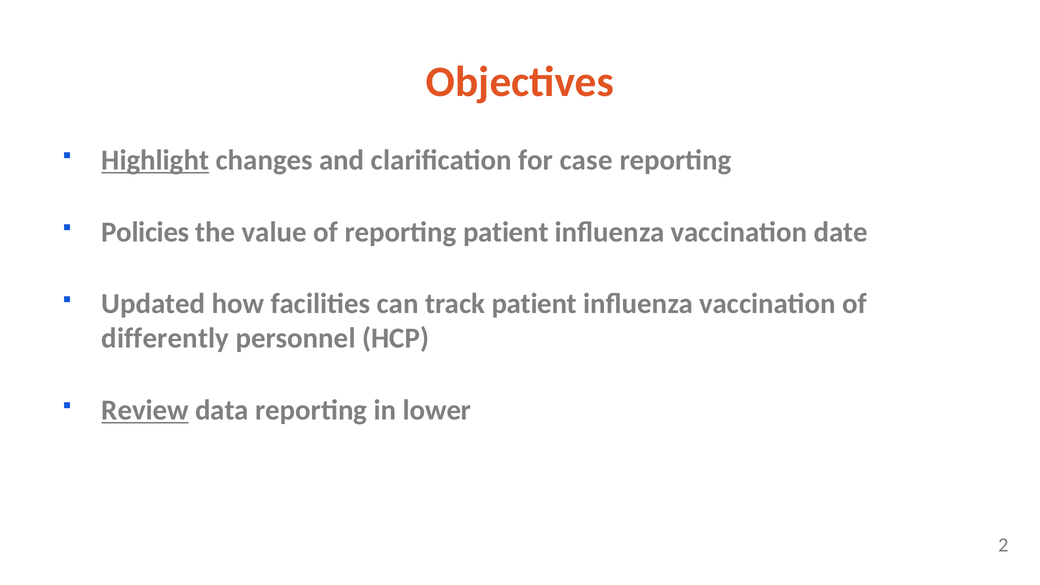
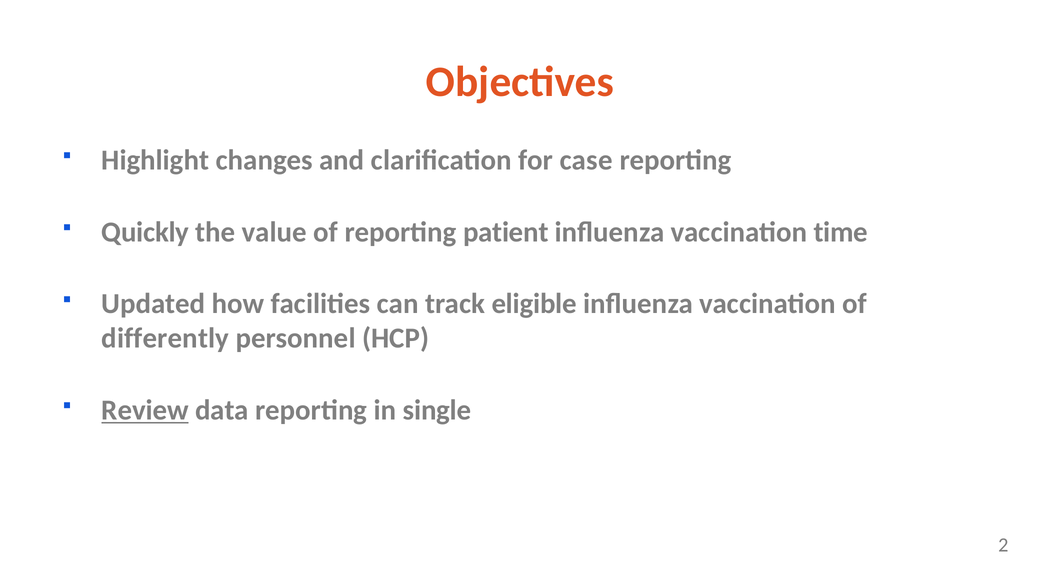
Highlight underline: present -> none
Policies: Policies -> Quickly
date: date -> time
track patient: patient -> eligible
lower: lower -> single
